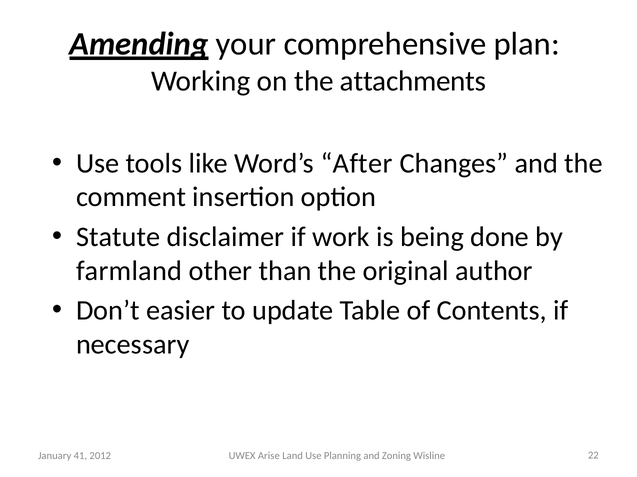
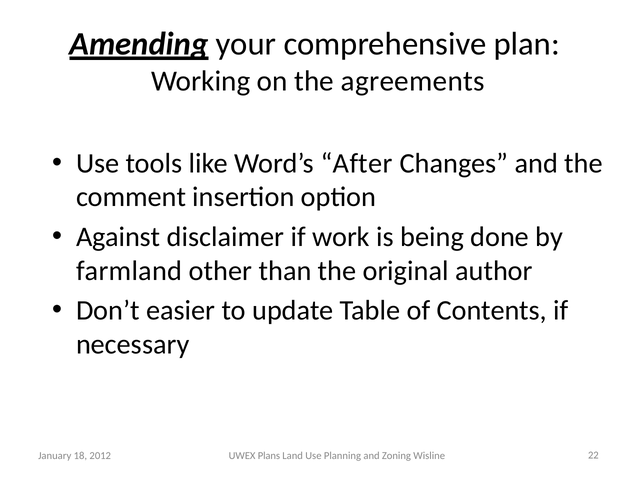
attachments: attachments -> agreements
Statute: Statute -> Against
41: 41 -> 18
Arise: Arise -> Plans
